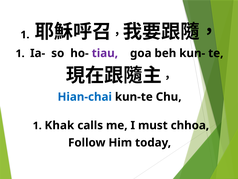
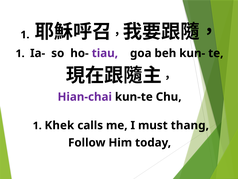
Hian-chai colour: blue -> purple
Khak: Khak -> Khek
chhoa: chhoa -> thang
